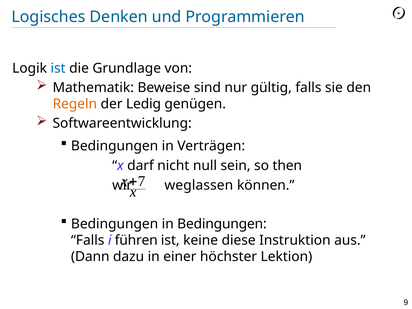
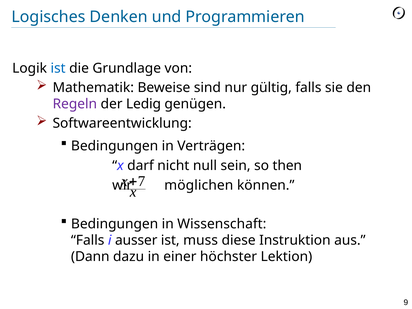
Regeln colour: orange -> purple
weglassen: weglassen -> möglichen
in Bedingungen: Bedingungen -> Wissenschaft
führen: führen -> ausser
keine: keine -> muss
